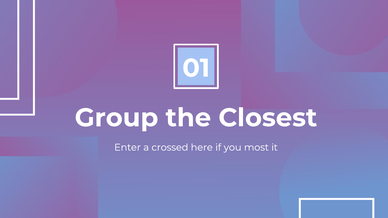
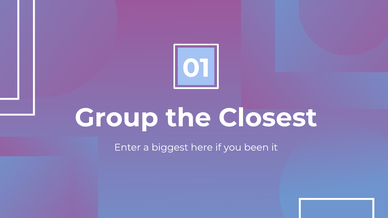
crossed: crossed -> biggest
most: most -> been
